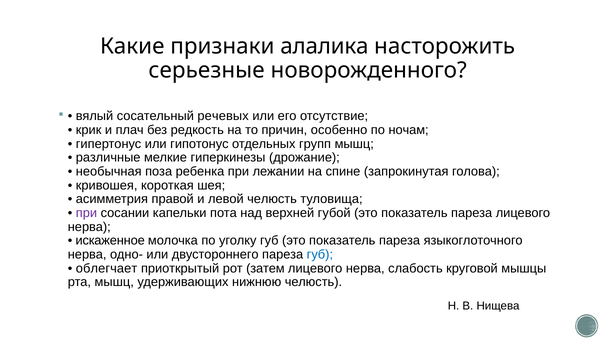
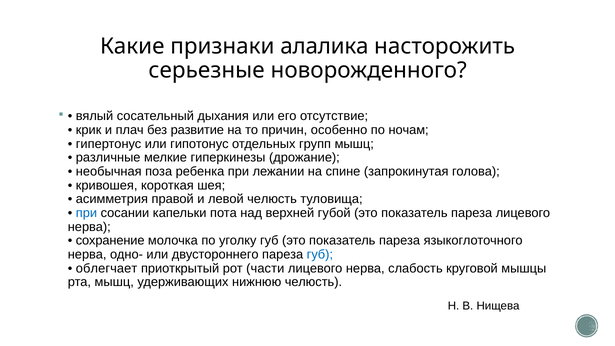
речевых: речевых -> дыхания
редкость: редкость -> развитие
при at (86, 213) colour: purple -> blue
искаженное: искаженное -> сохранение
затем: затем -> части
